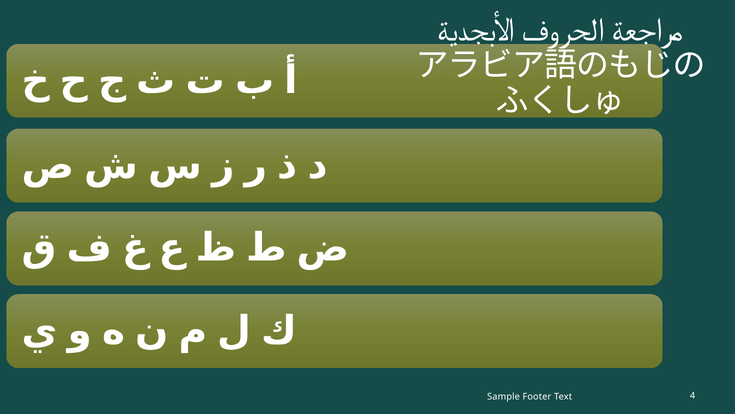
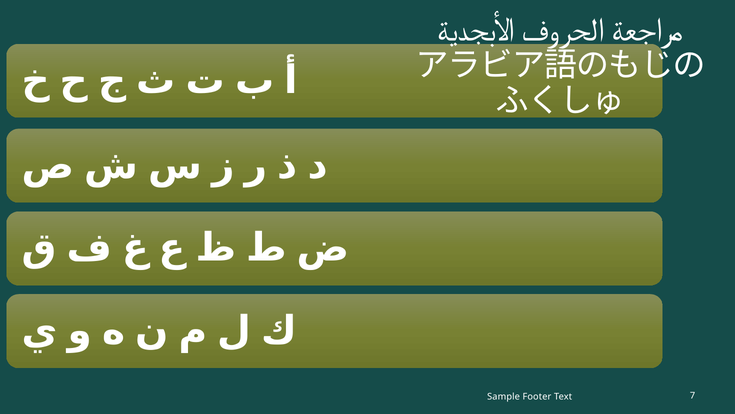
4: 4 -> 7
